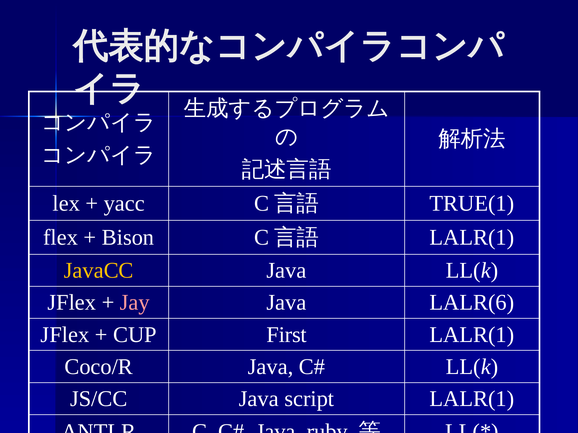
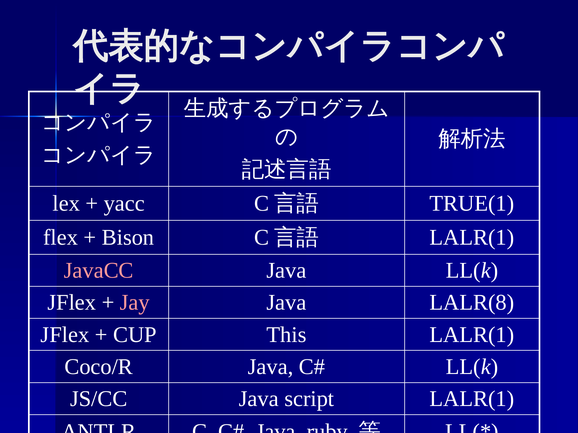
JavaCC colour: yellow -> pink
LALR(6: LALR(6 -> LALR(8
First: First -> This
